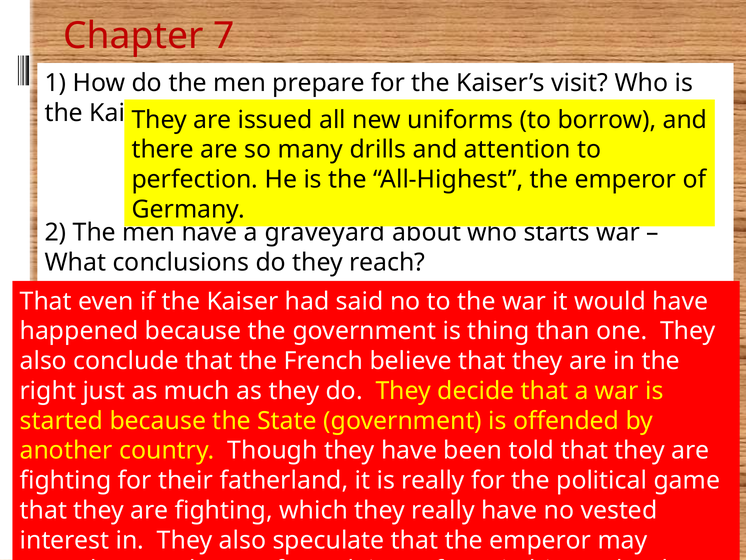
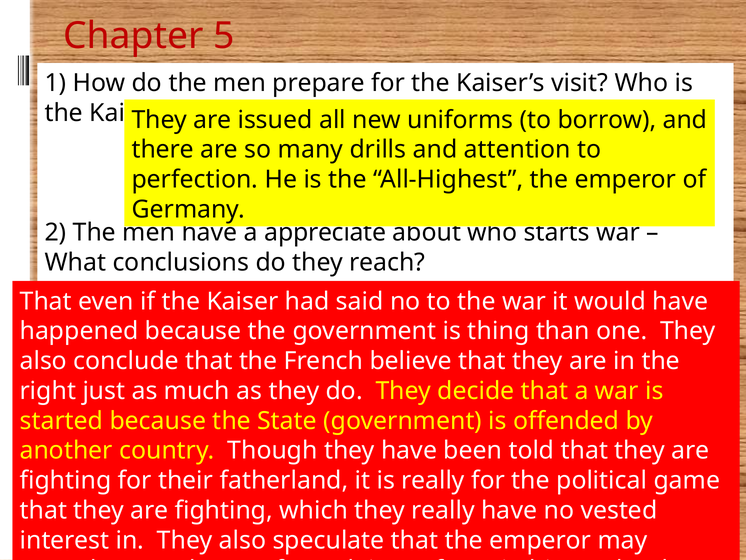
7: 7 -> 5
graveyard: graveyard -> appreciate
